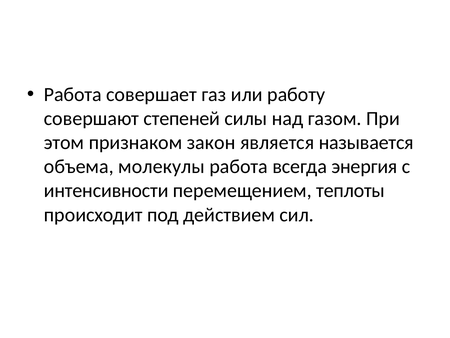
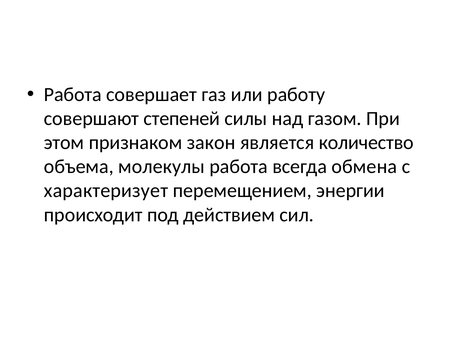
называется: называется -> количество
энергия: энергия -> обмена
интенсивности: интенсивности -> характеризует
теплоты: теплоты -> энергии
